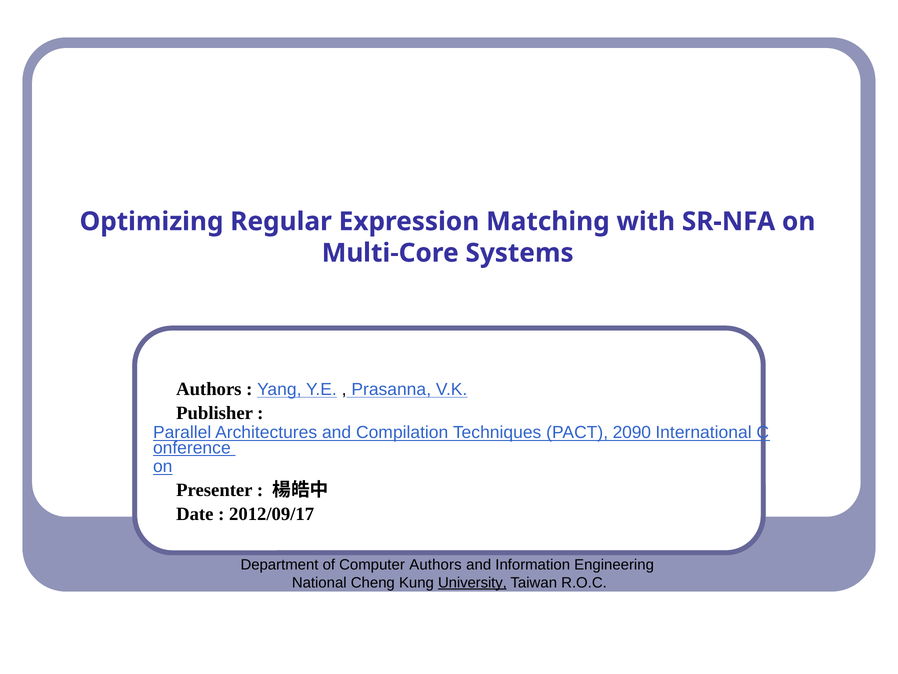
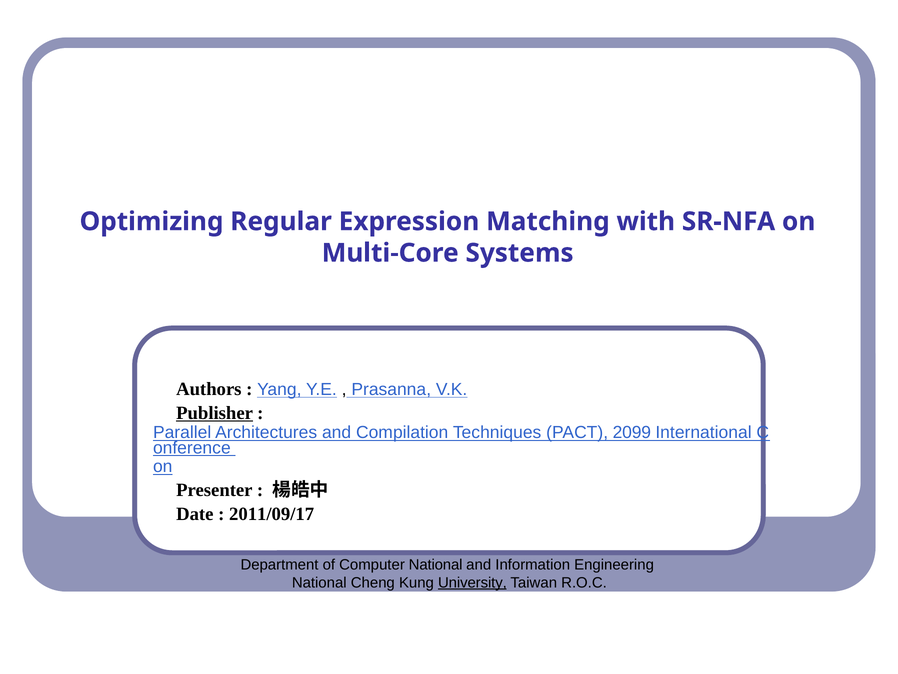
Publisher underline: none -> present
2090: 2090 -> 2099
2012/09/17: 2012/09/17 -> 2011/09/17
Computer Authors: Authors -> National
